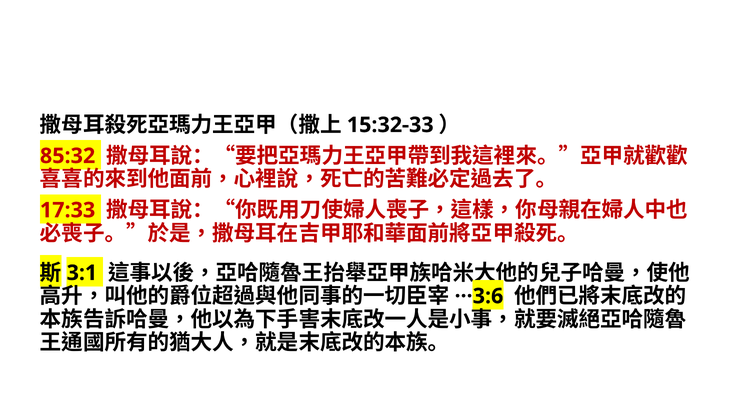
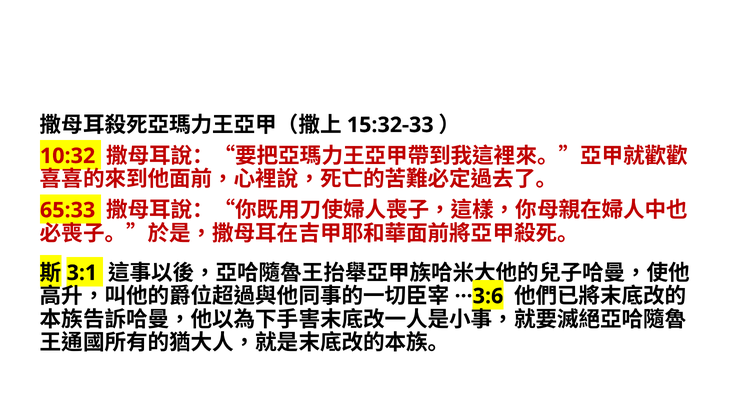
85:32: 85:32 -> 10:32
17:33: 17:33 -> 65:33
